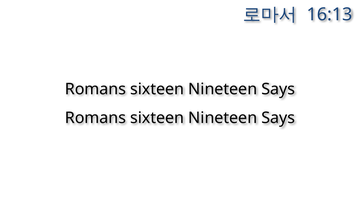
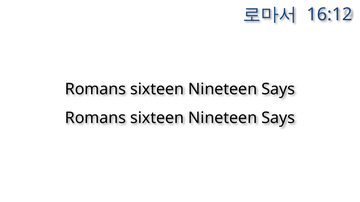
16:13: 16:13 -> 16:12
